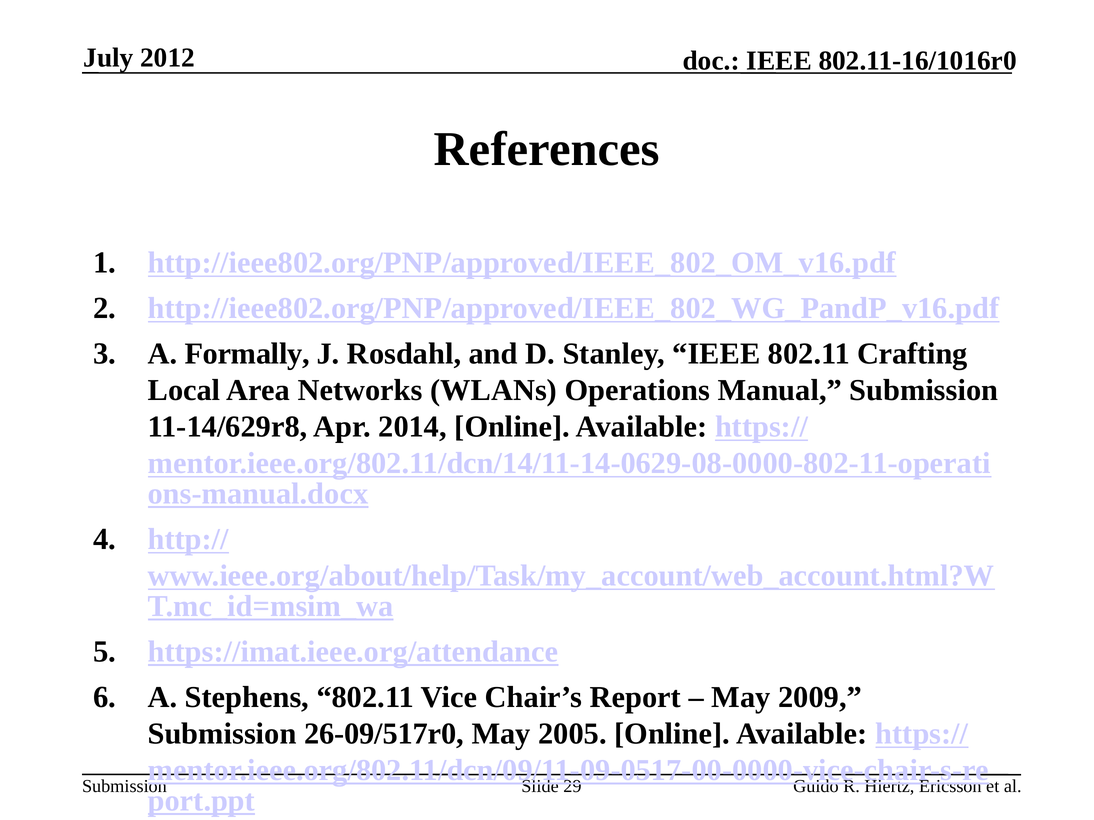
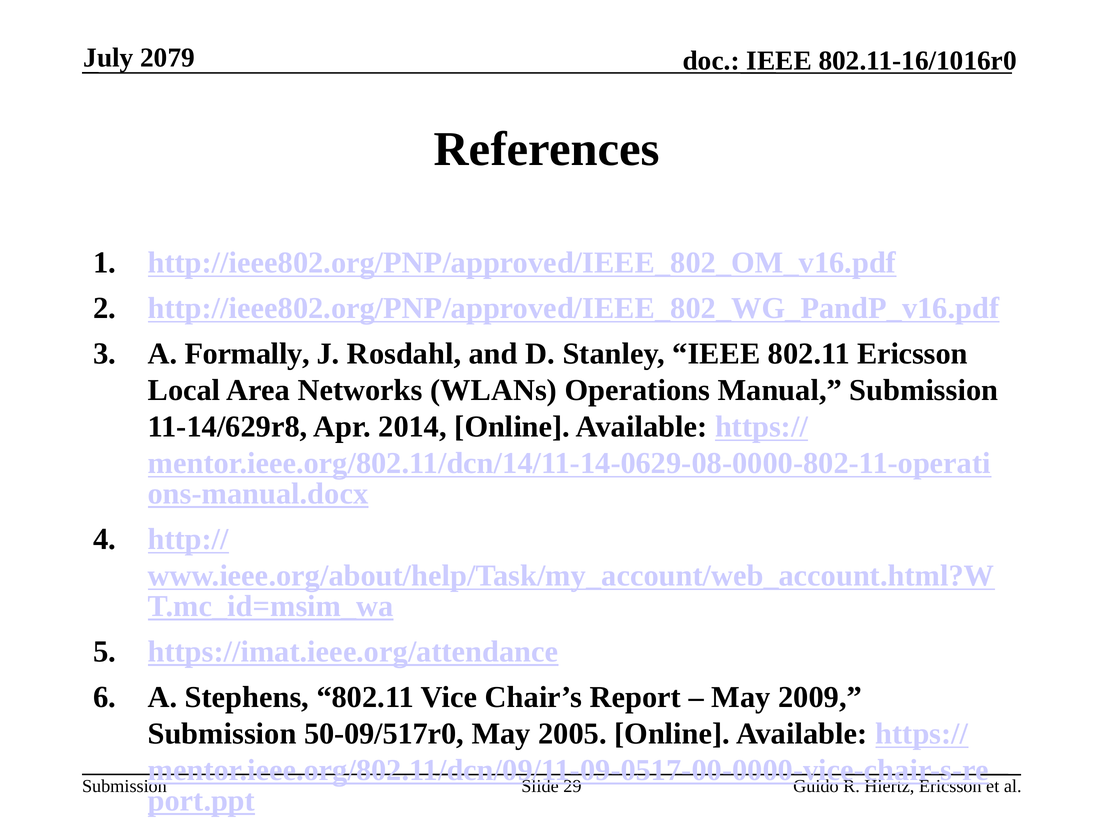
2012: 2012 -> 2079
802.11 Crafting: Crafting -> Ericsson
26-09/517r0: 26-09/517r0 -> 50-09/517r0
